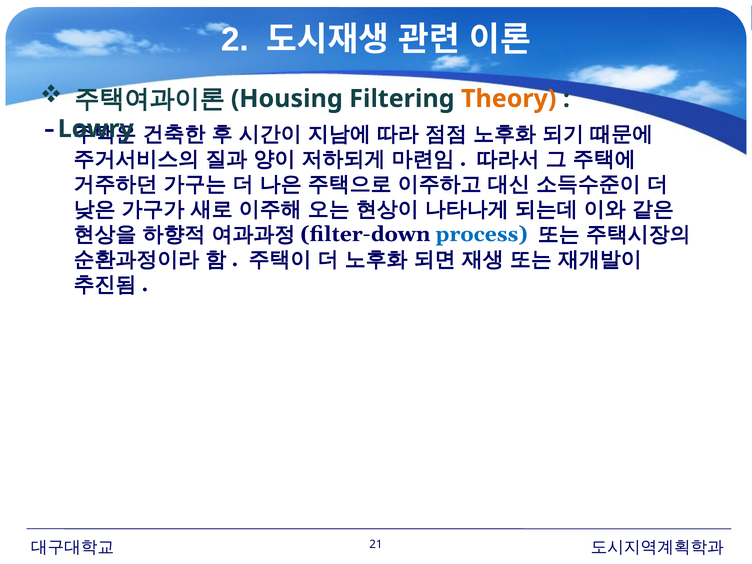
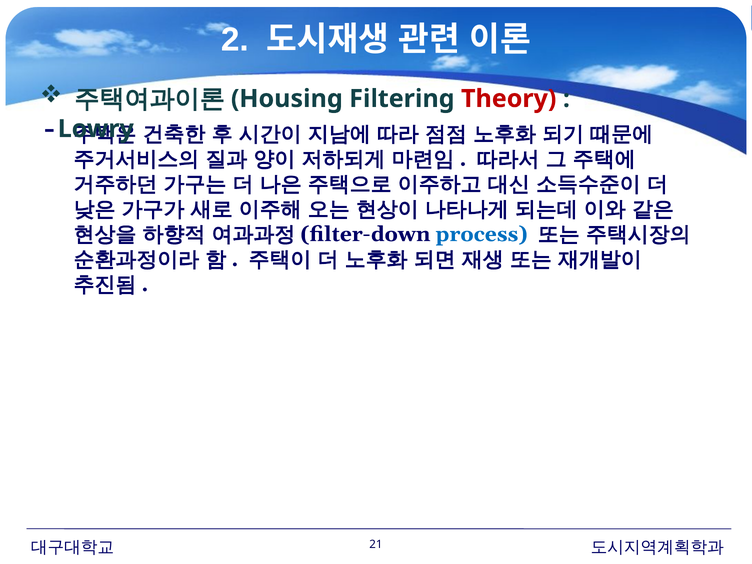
Theory colour: orange -> red
